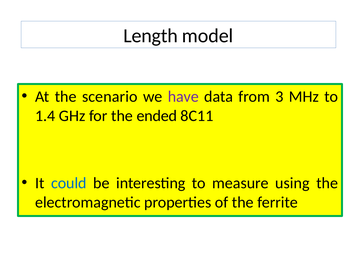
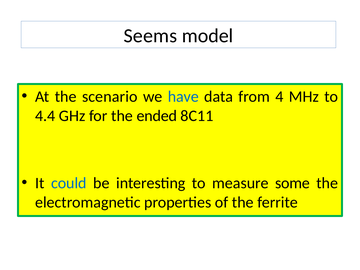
Length: Length -> Seems
have colour: purple -> blue
3: 3 -> 4
1.4: 1.4 -> 4.4
using: using -> some
